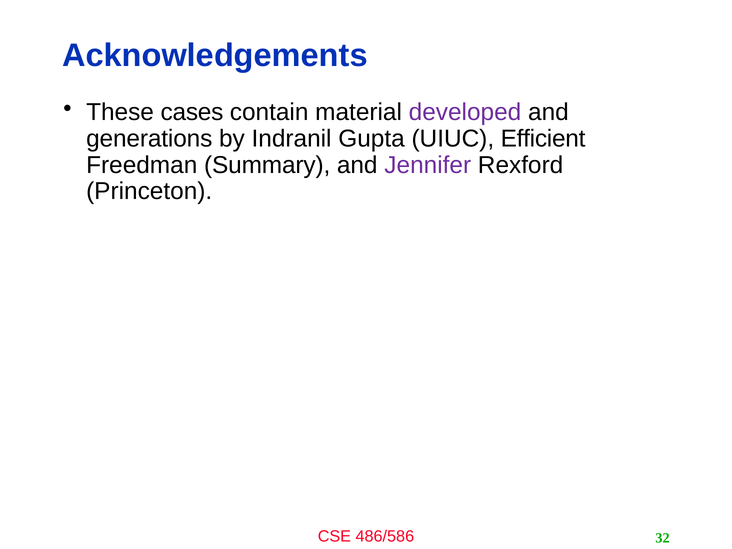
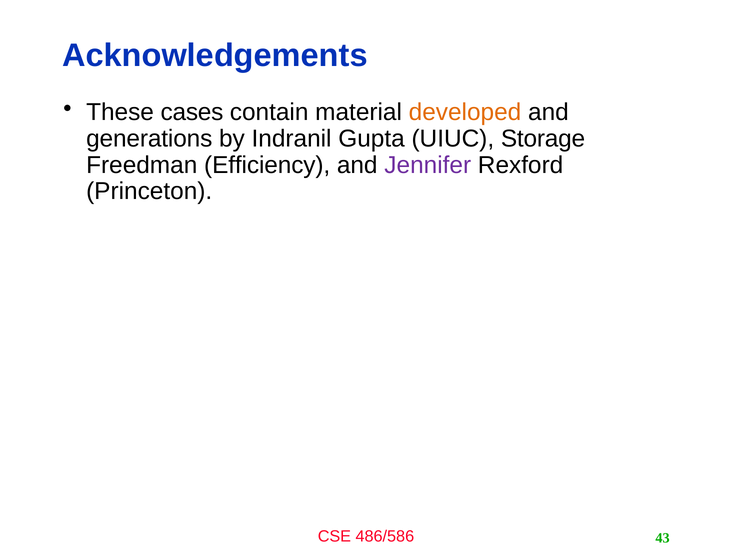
developed colour: purple -> orange
Efficient: Efficient -> Storage
Summary: Summary -> Efficiency
32: 32 -> 43
